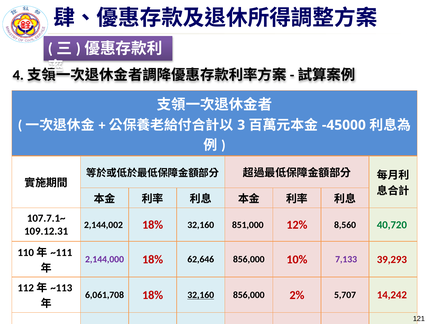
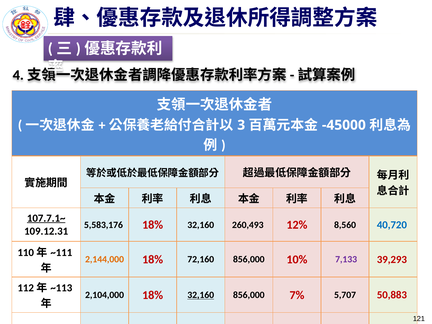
107.7.1~ underline: none -> present
2,144,002: 2,144,002 -> 5,583,176
851,000: 851,000 -> 260,493
40,720 colour: green -> blue
2,144,000 at (105, 259) colour: purple -> orange
62,646: 62,646 -> 72,160
6,061,708: 6,061,708 -> 2,104,000
2%: 2% -> 7%
14,242: 14,242 -> 50,883
